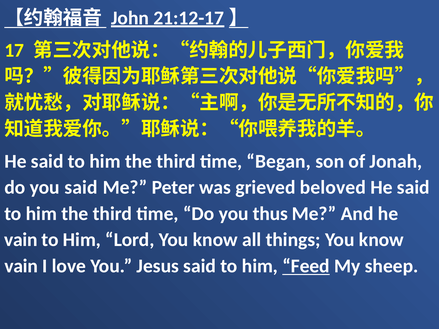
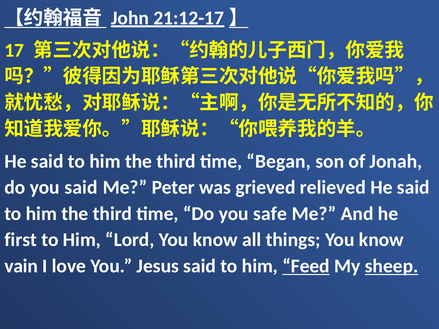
beloved: beloved -> relieved
thus: thus -> safe
vain at (21, 240): vain -> first
sheep underline: none -> present
